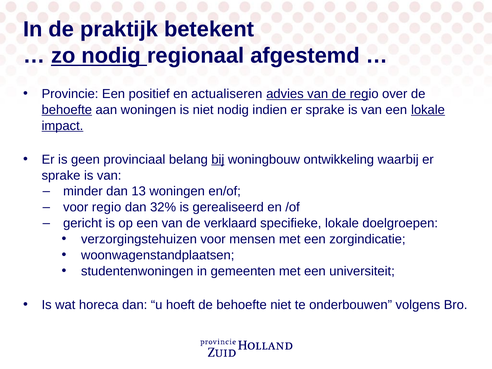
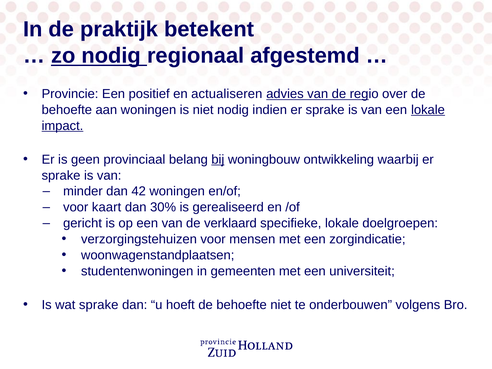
behoefte at (67, 110) underline: present -> none
13: 13 -> 42
voor regio: regio -> kaart
32%: 32% -> 30%
wat horeca: horeca -> sprake
